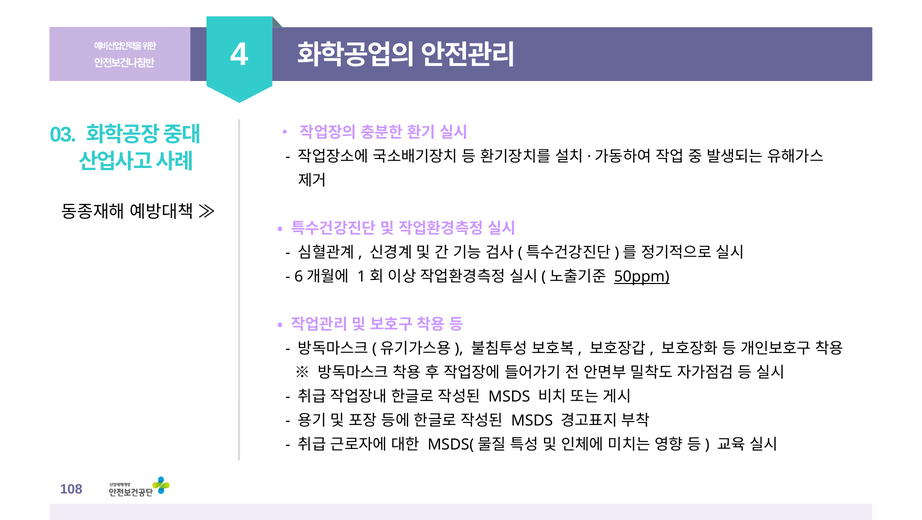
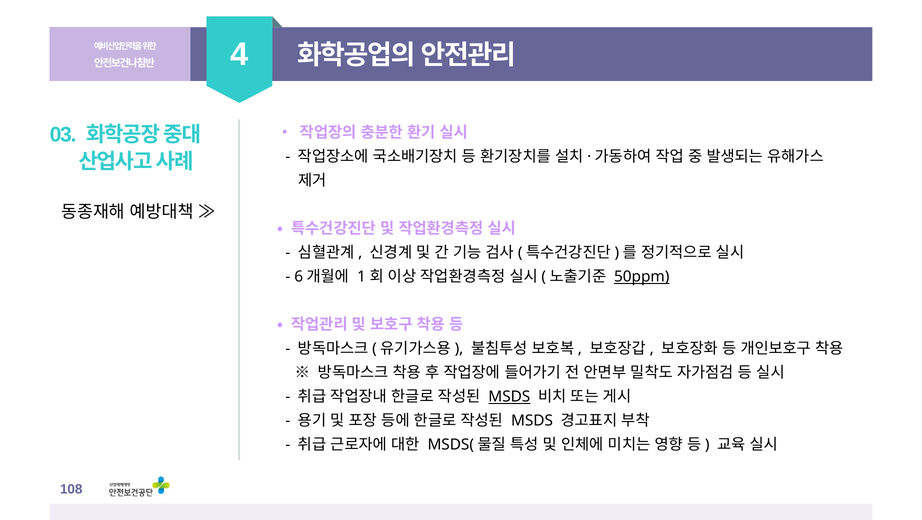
MSDS at (509, 397) underline: none -> present
